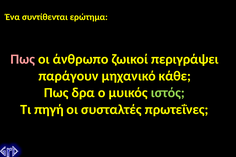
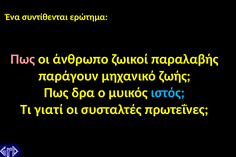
περιγράψει: περιγράψει -> παραλαβής
κάθε: κάθε -> ζωής
ιστός colour: light green -> light blue
πηγή: πηγή -> γιατί
